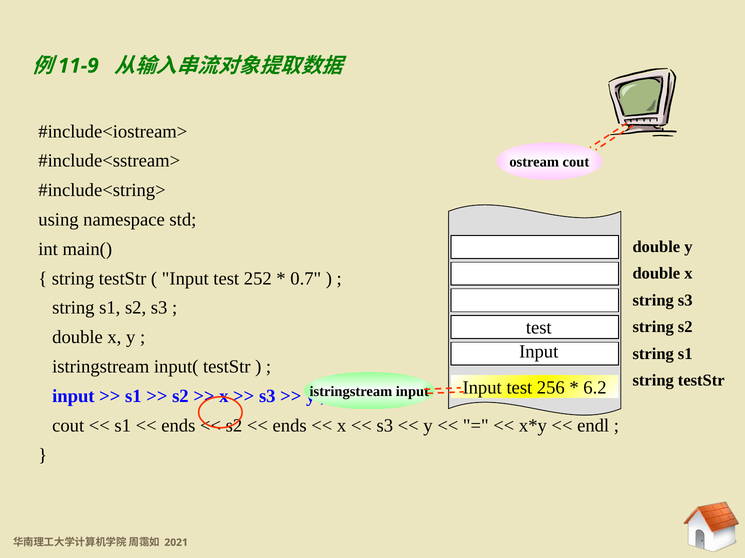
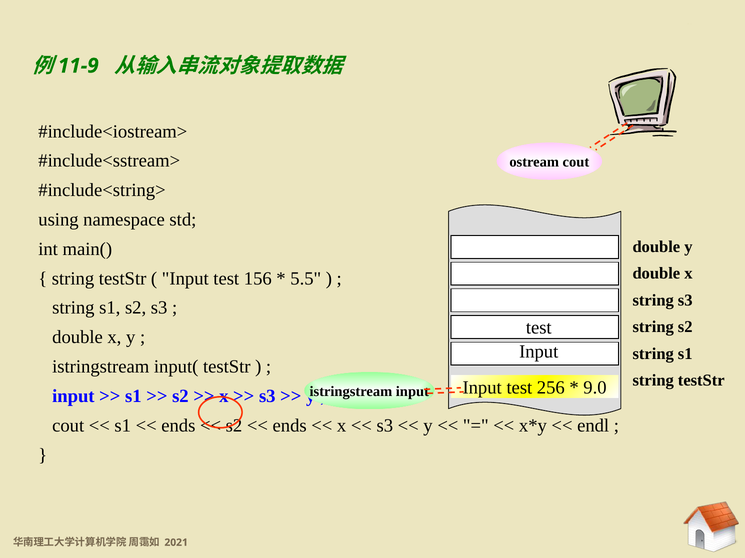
252: 252 -> 156
0.7: 0.7 -> 5.5
6.2: 6.2 -> 9.0
